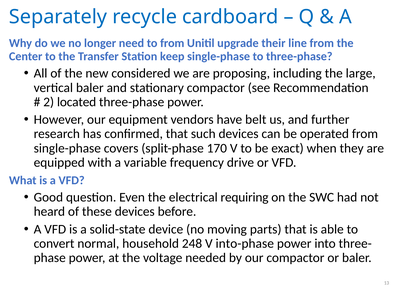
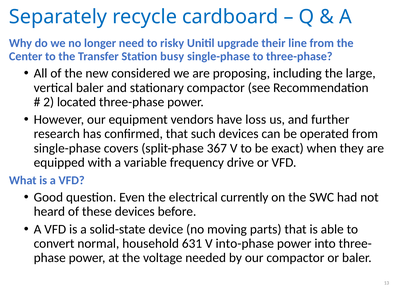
to from: from -> risky
keep: keep -> busy
belt: belt -> loss
170: 170 -> 367
requiring: requiring -> currently
248: 248 -> 631
